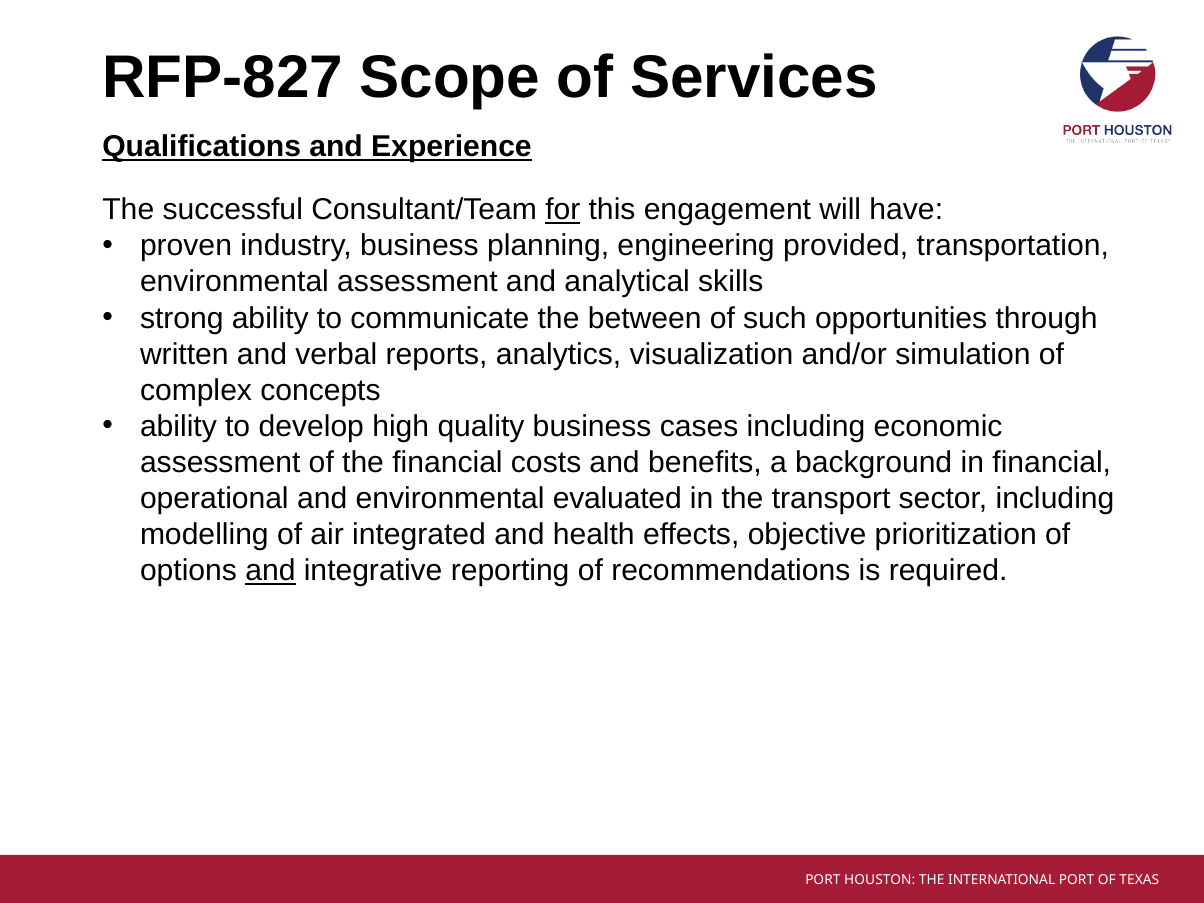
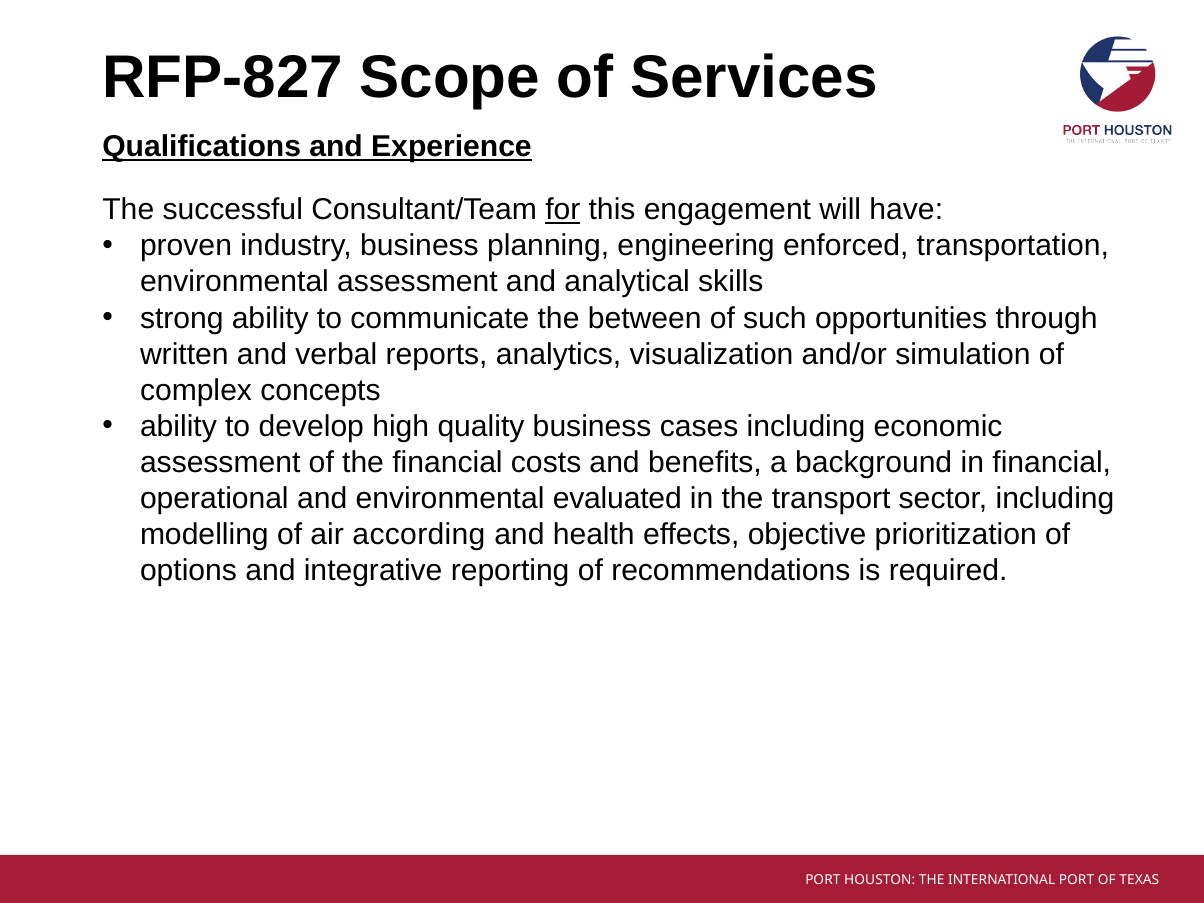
provided: provided -> enforced
integrated: integrated -> according
and at (270, 571) underline: present -> none
